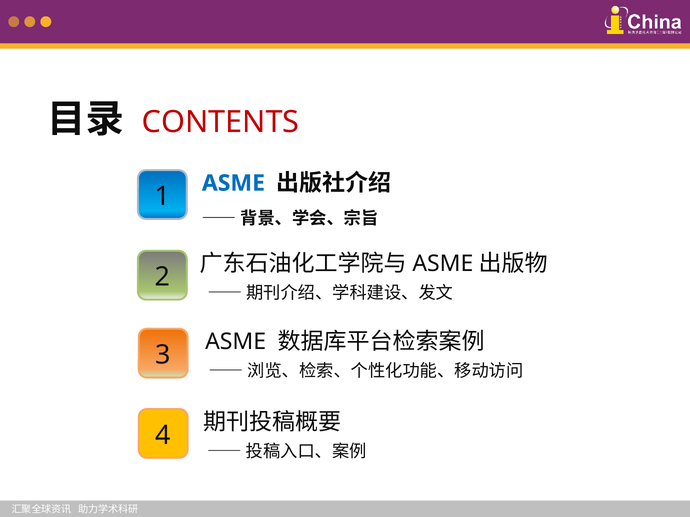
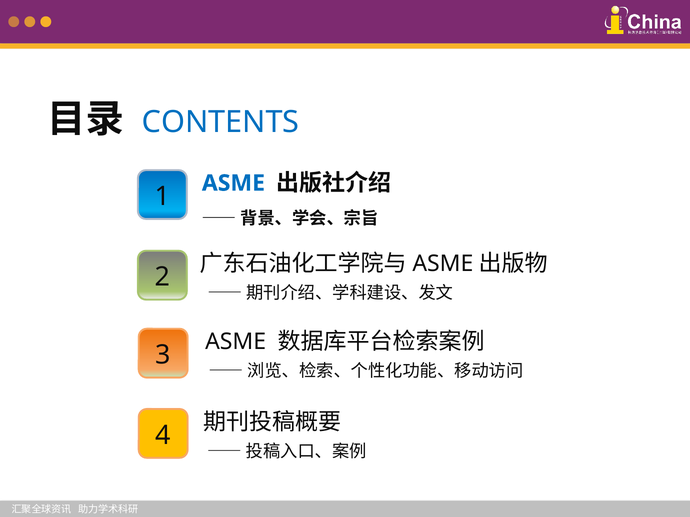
CONTENTS colour: red -> blue
